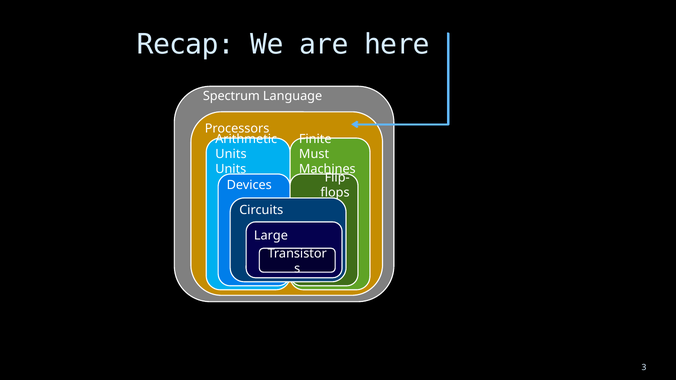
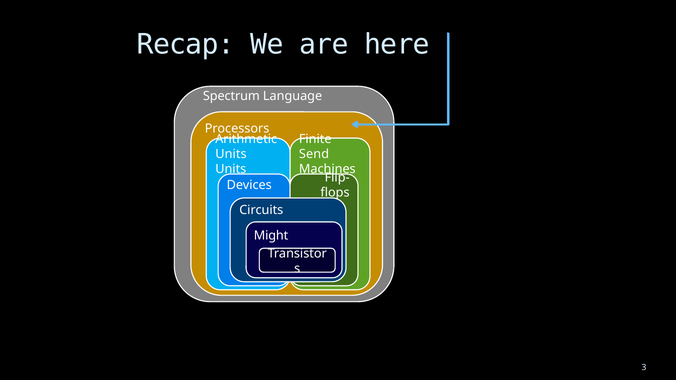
Must: Must -> Send
Large: Large -> Might
